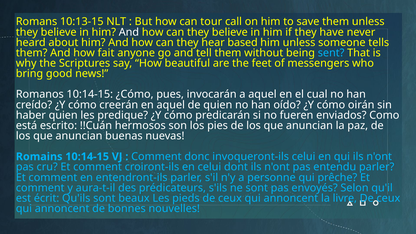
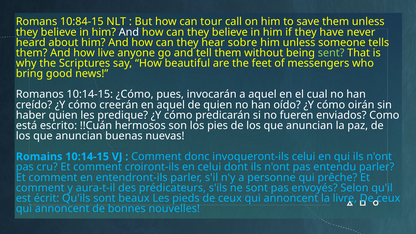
10:13-15: 10:13-15 -> 10:84-15
based: based -> sobre
fait: fait -> live
sent colour: light blue -> light green
